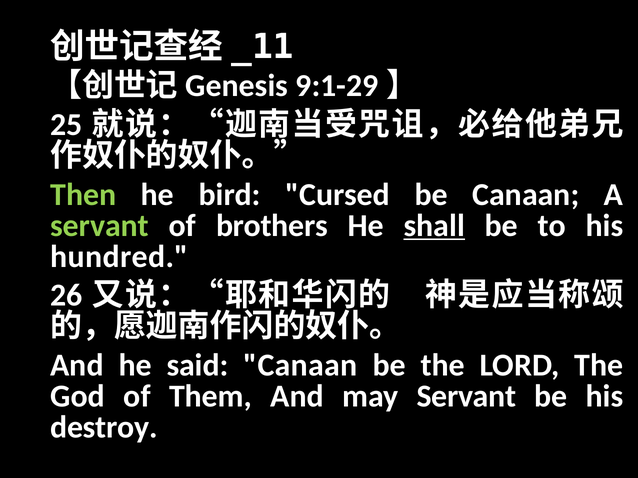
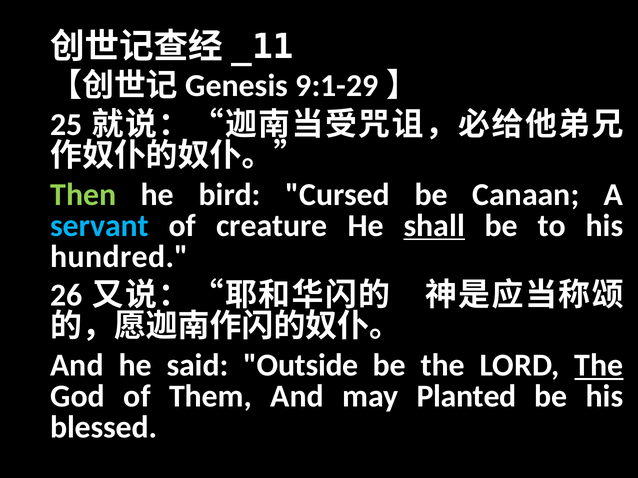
servant at (100, 226) colour: light green -> light blue
brothers: brothers -> creature
said Canaan: Canaan -> Outside
The at (599, 366) underline: none -> present
may Servant: Servant -> Planted
destroy: destroy -> blessed
